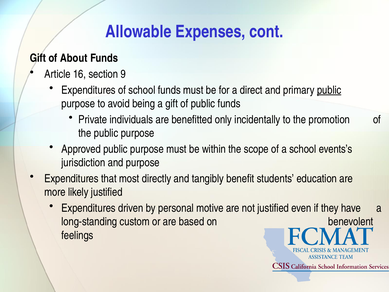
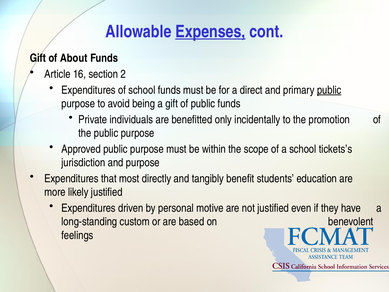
Expenses underline: none -> present
9: 9 -> 2
events’s: events’s -> tickets’s
